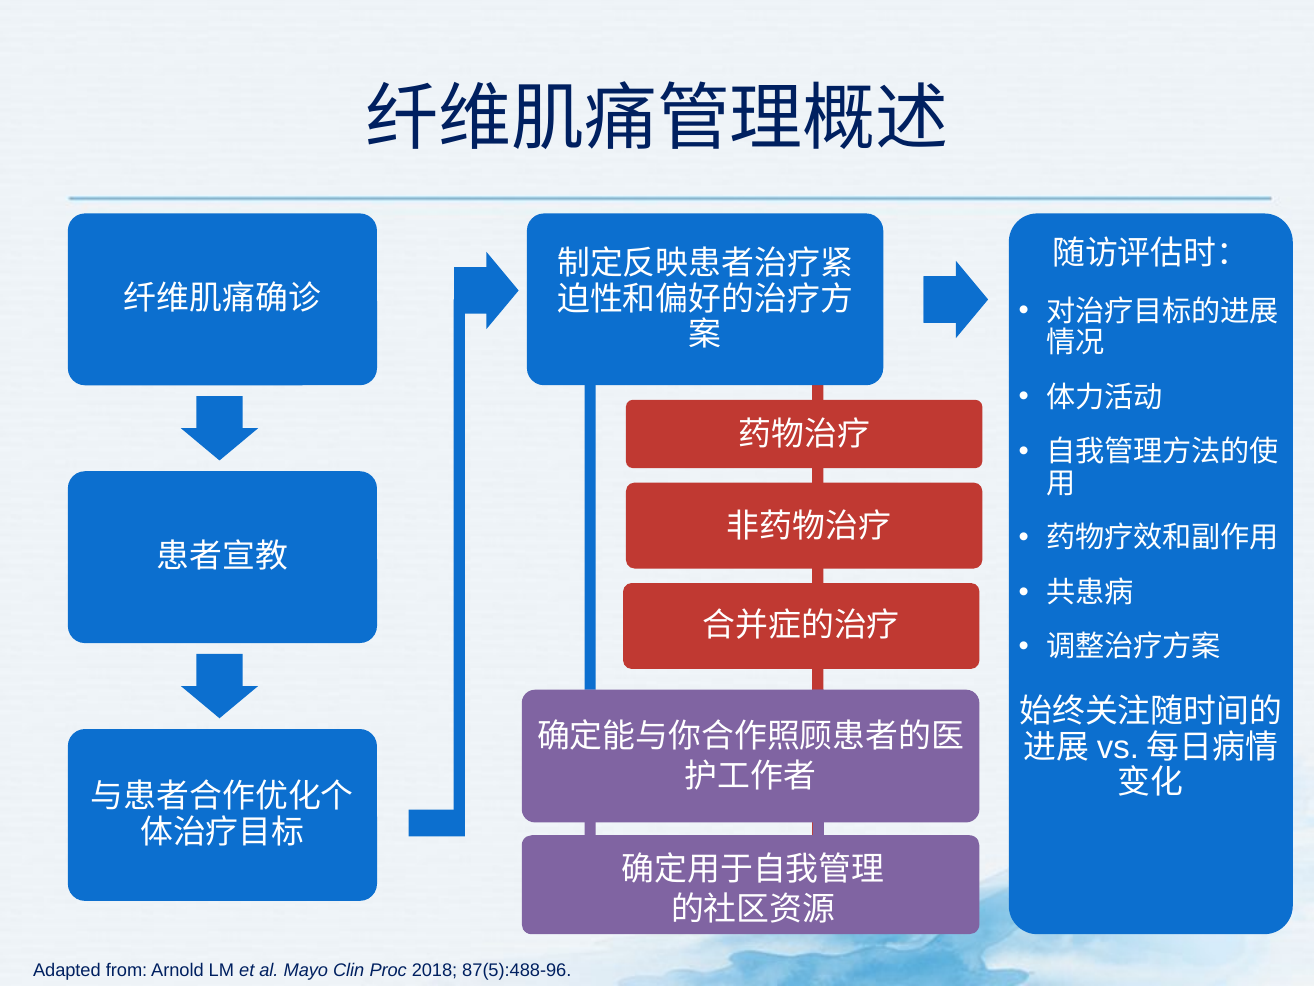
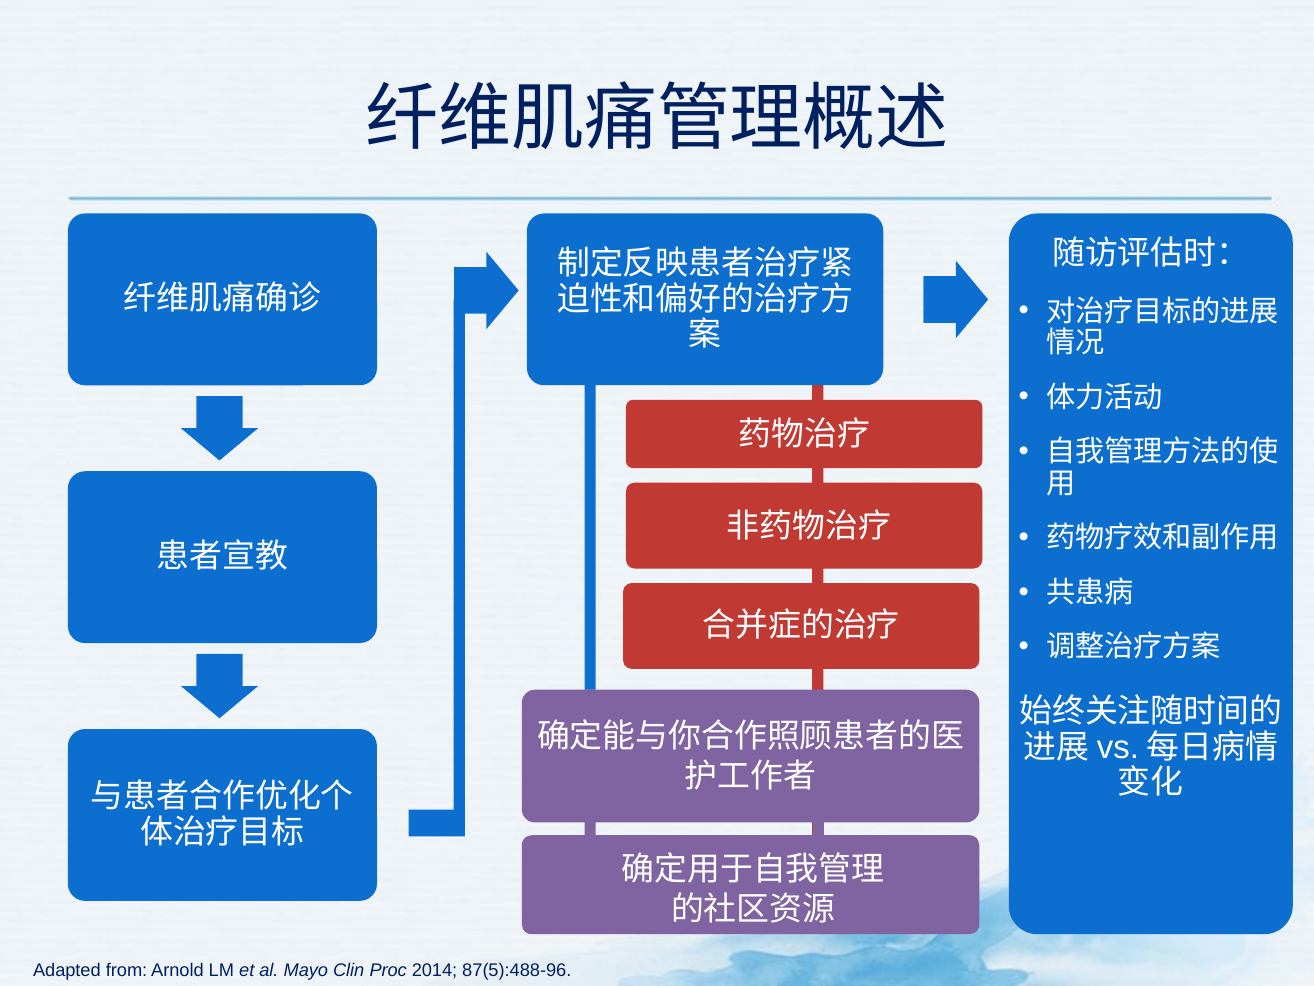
2018: 2018 -> 2014
